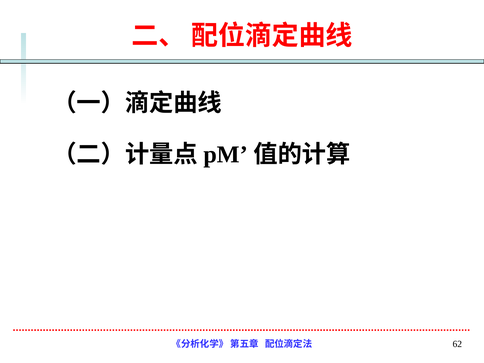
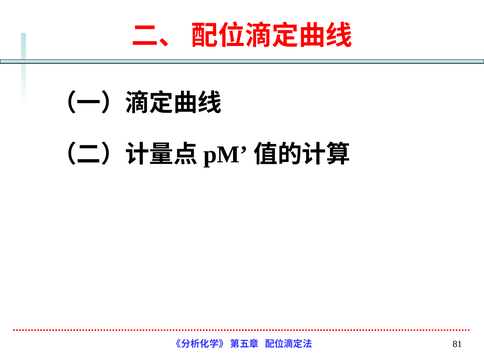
62: 62 -> 81
